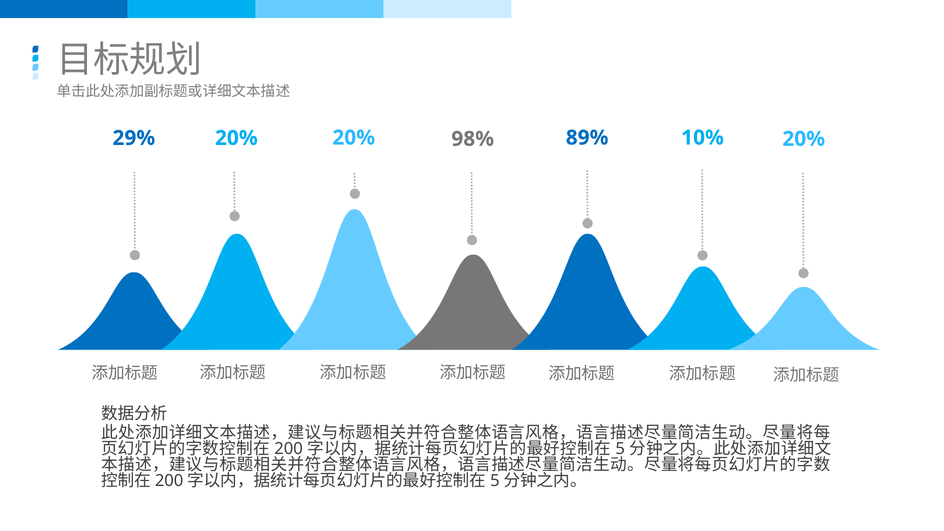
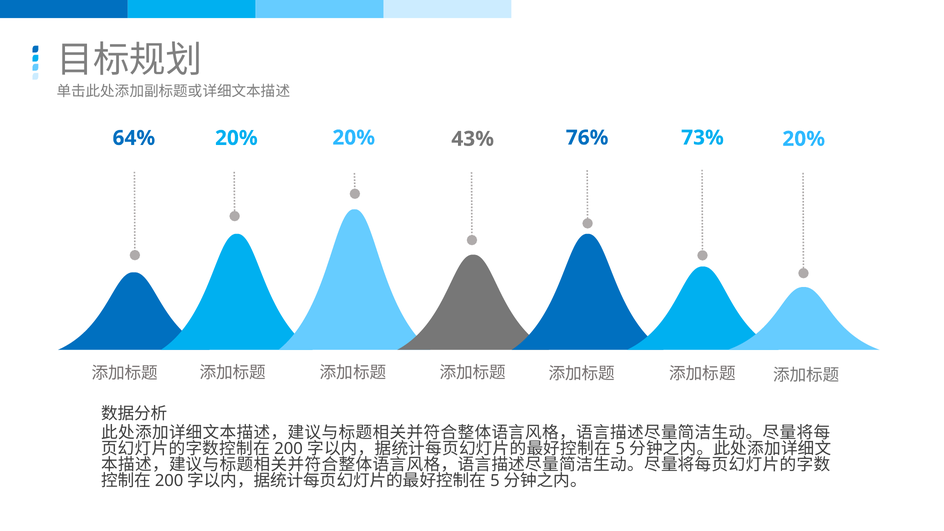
89%: 89% -> 76%
10%: 10% -> 73%
29%: 29% -> 64%
98%: 98% -> 43%
